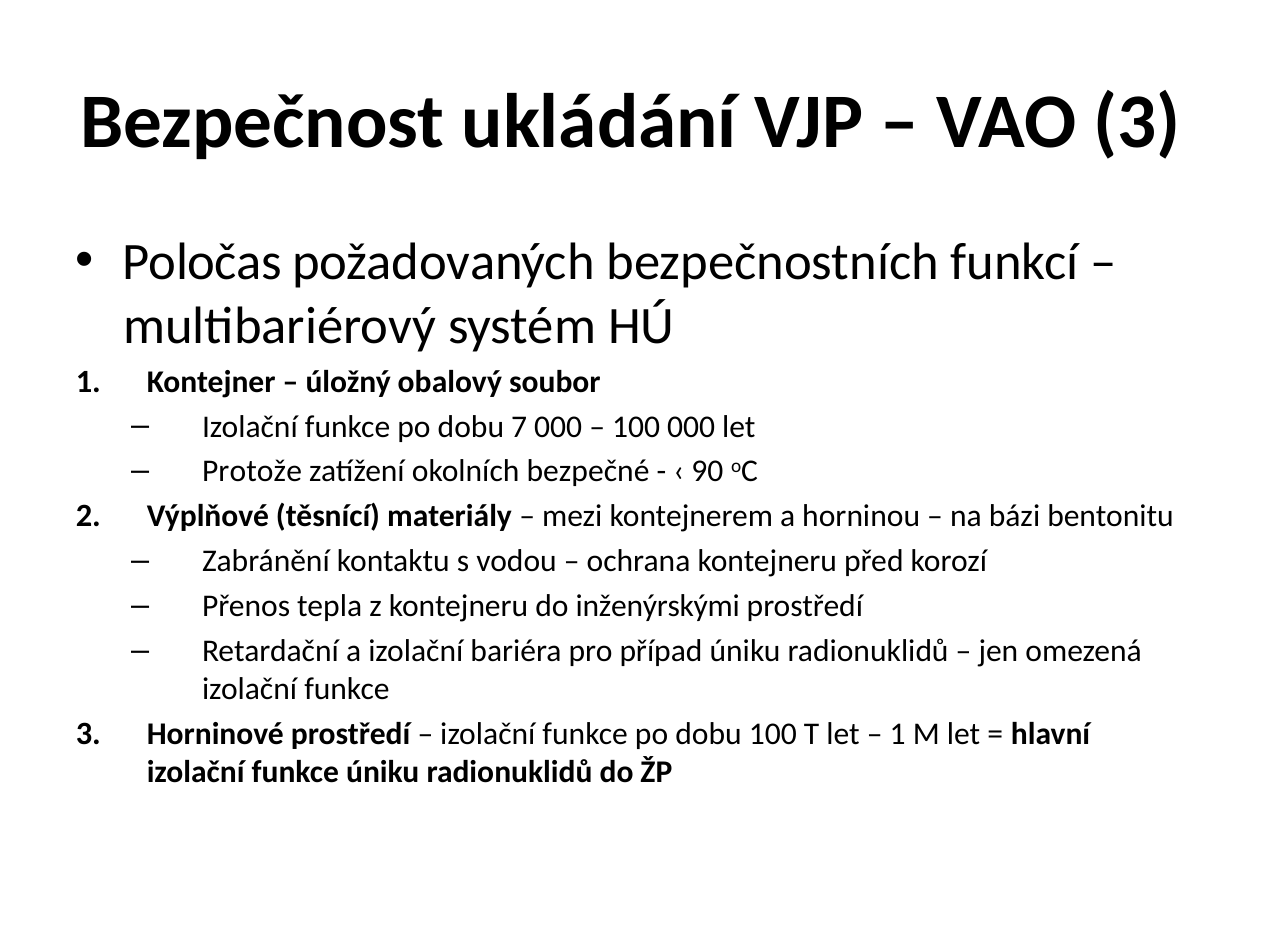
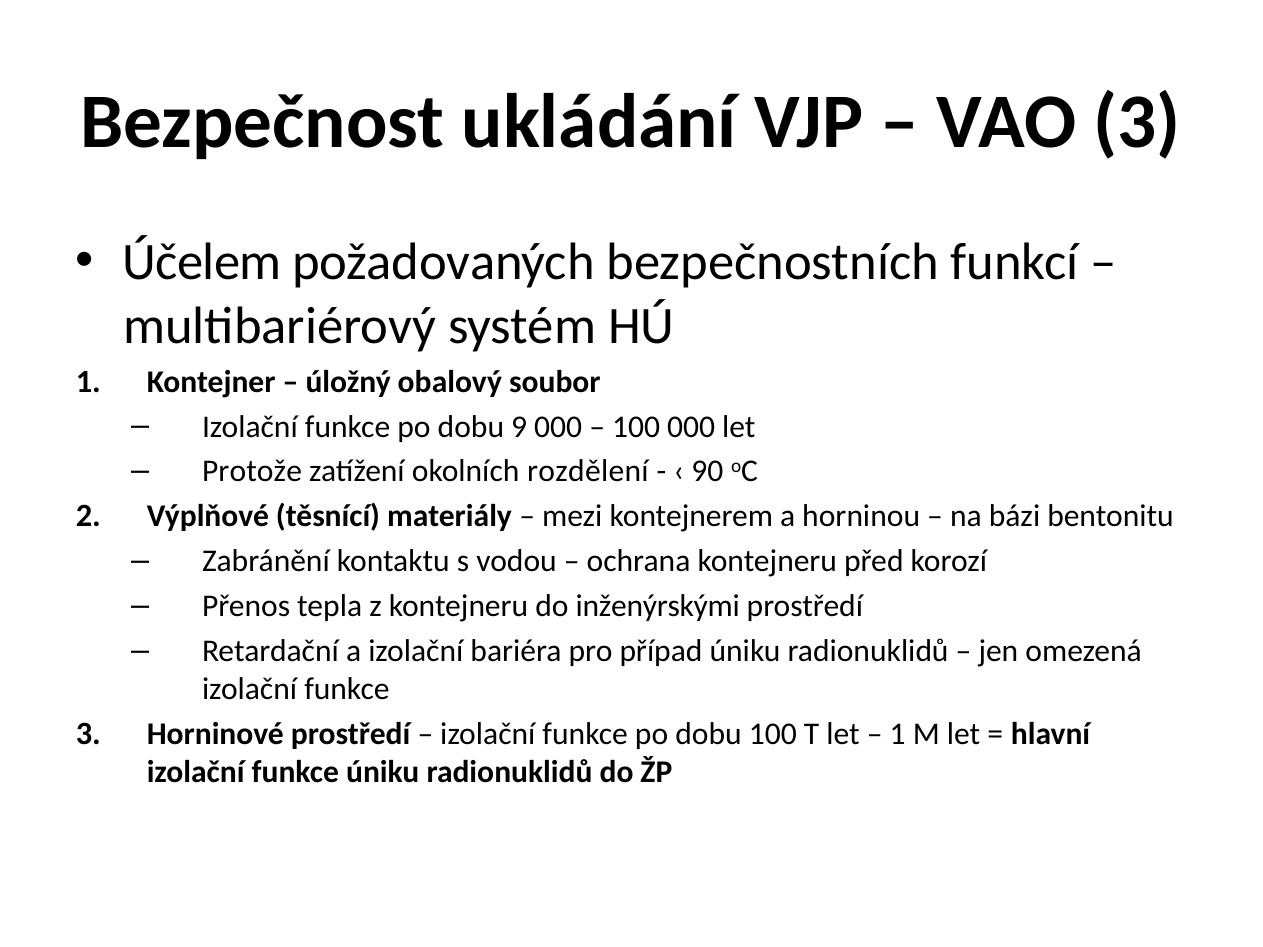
Poločas: Poločas -> Účelem
7: 7 -> 9
bezpečné: bezpečné -> rozdělení
